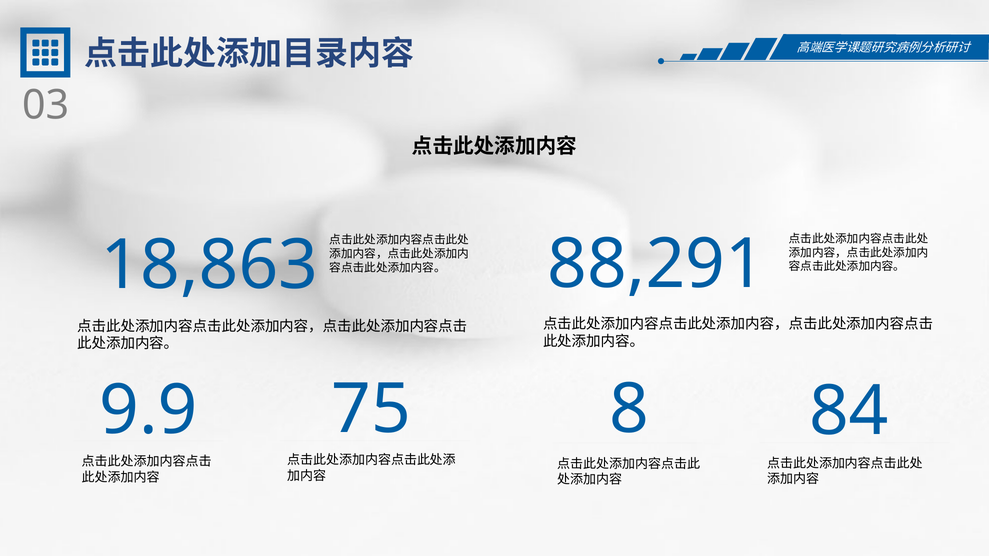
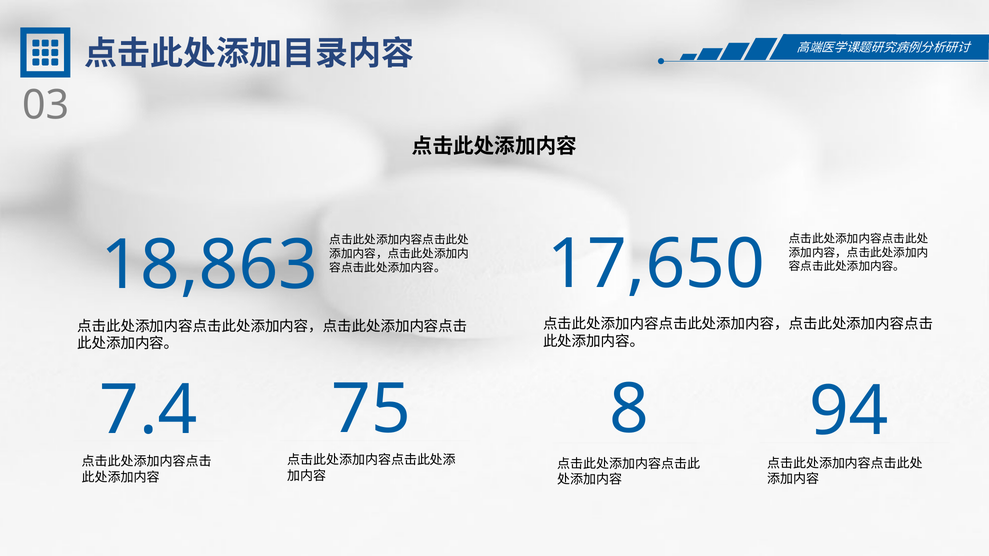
88,291: 88,291 -> 17,650
84: 84 -> 94
9.9: 9.9 -> 7.4
